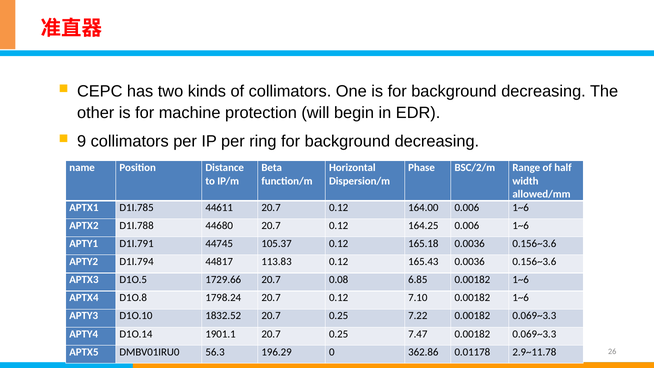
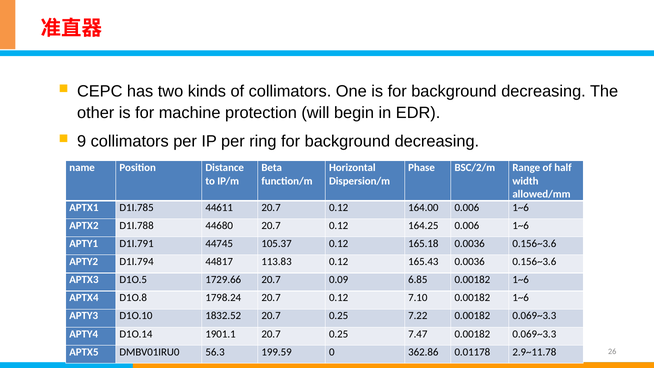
0.08: 0.08 -> 0.09
196.29: 196.29 -> 199.59
